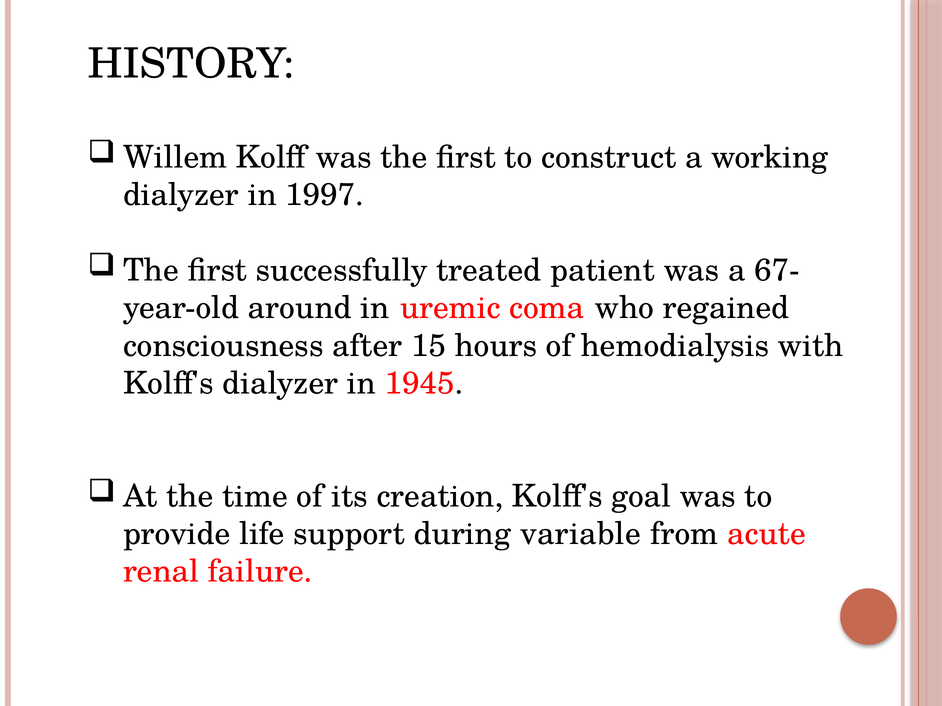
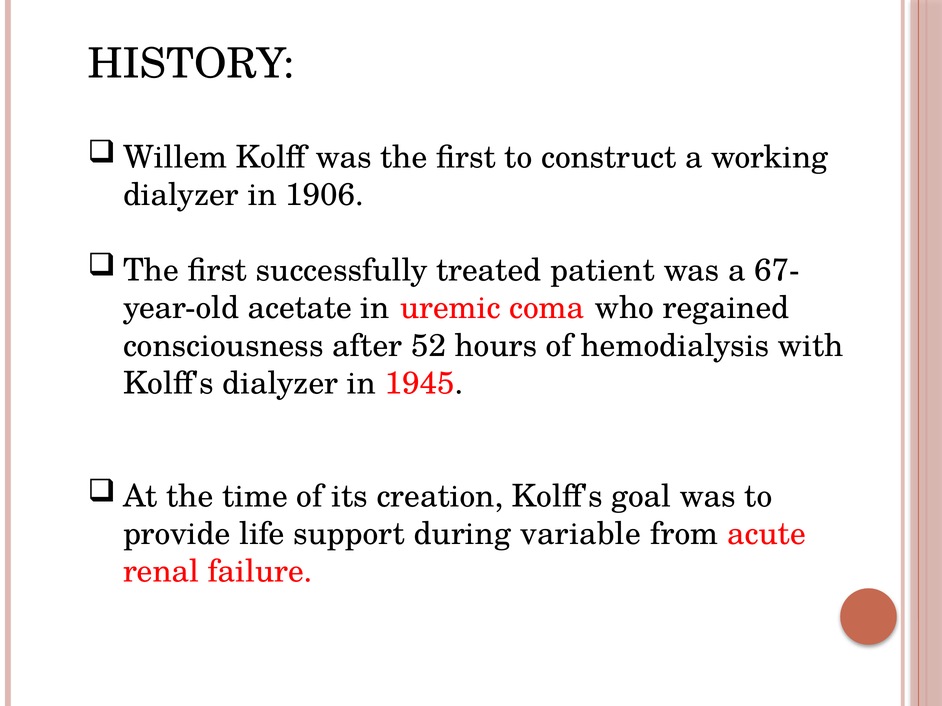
1997: 1997 -> 1906
around: around -> acetate
15: 15 -> 52
